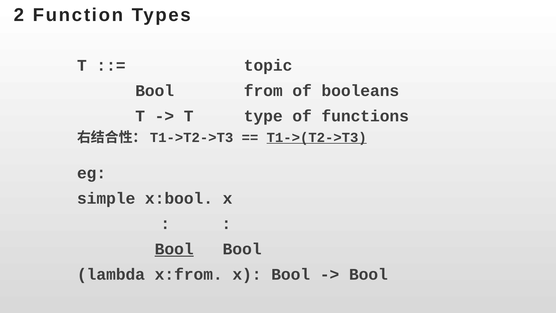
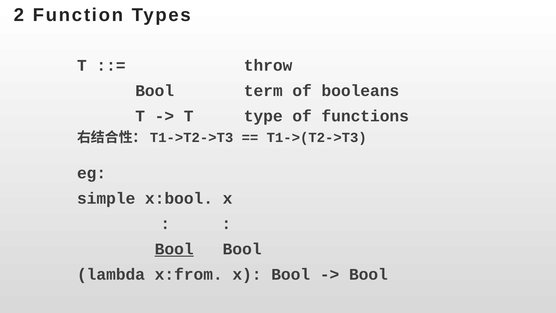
topic: topic -> throw
from: from -> term
T1->(T2->T3 underline: present -> none
